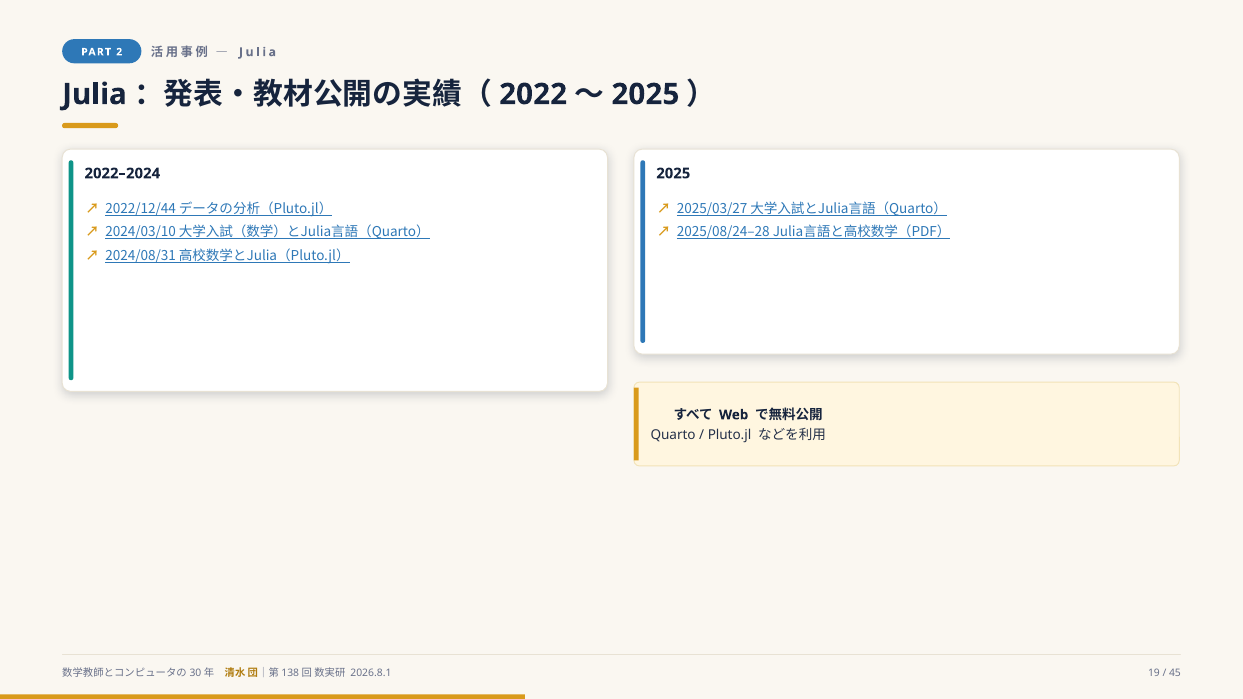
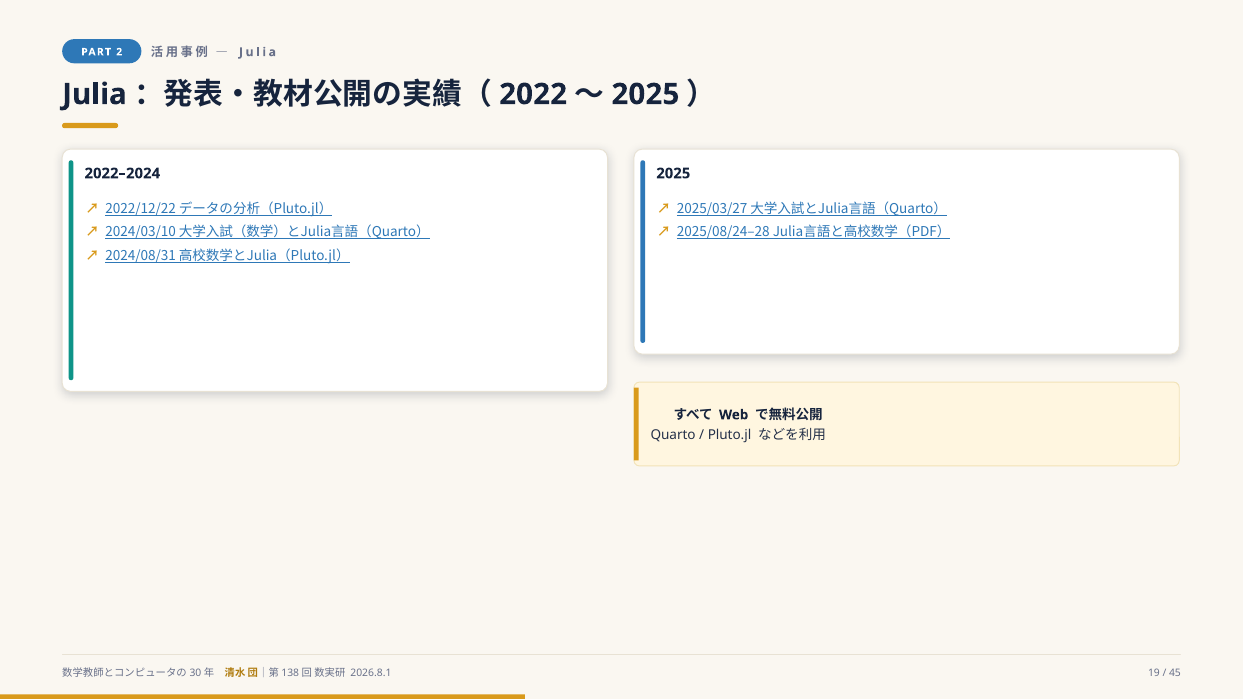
2022/12/44: 2022/12/44 -> 2022/12/22
